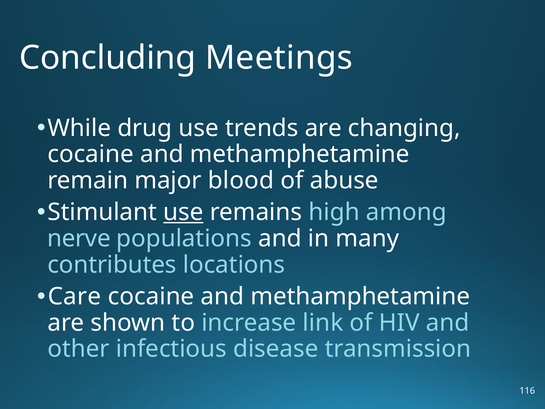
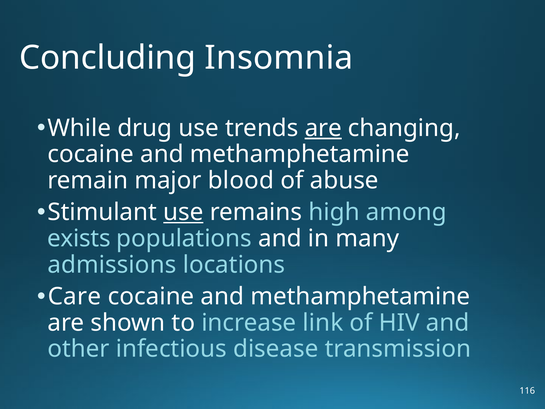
Meetings: Meetings -> Insomnia
are at (323, 128) underline: none -> present
nerve: nerve -> exists
contributes: contributes -> admissions
